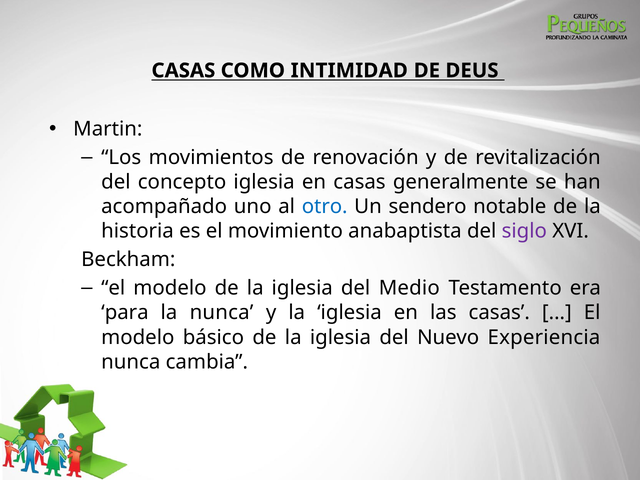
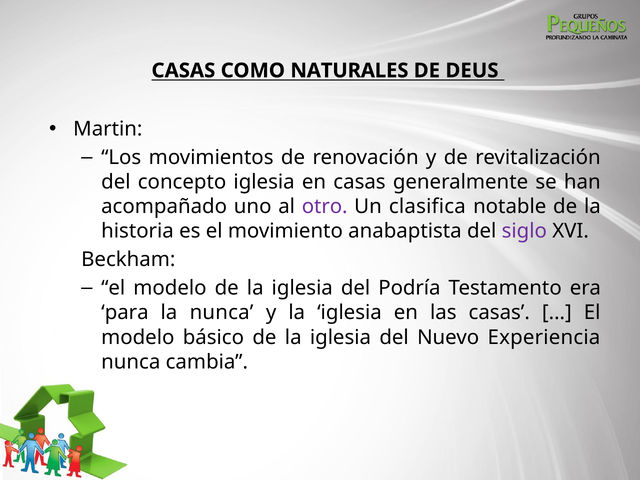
INTIMIDAD: INTIMIDAD -> NATURALES
otro colour: blue -> purple
sendero: sendero -> clasifica
Medio: Medio -> Podría
